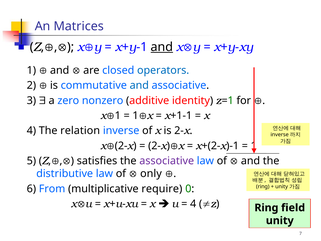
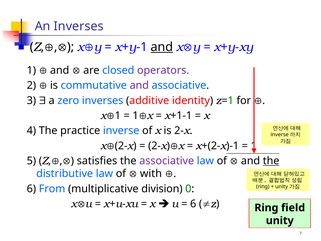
An Matrices: Matrices -> Inverses
operators colour: blue -> purple
and at (139, 85) colour: blue -> purple
zero nonzero: nonzero -> inverses
relation: relation -> practice
the at (271, 161) underline: none -> present
only: only -> with
require: require -> division
4 at (193, 204): 4 -> 6
